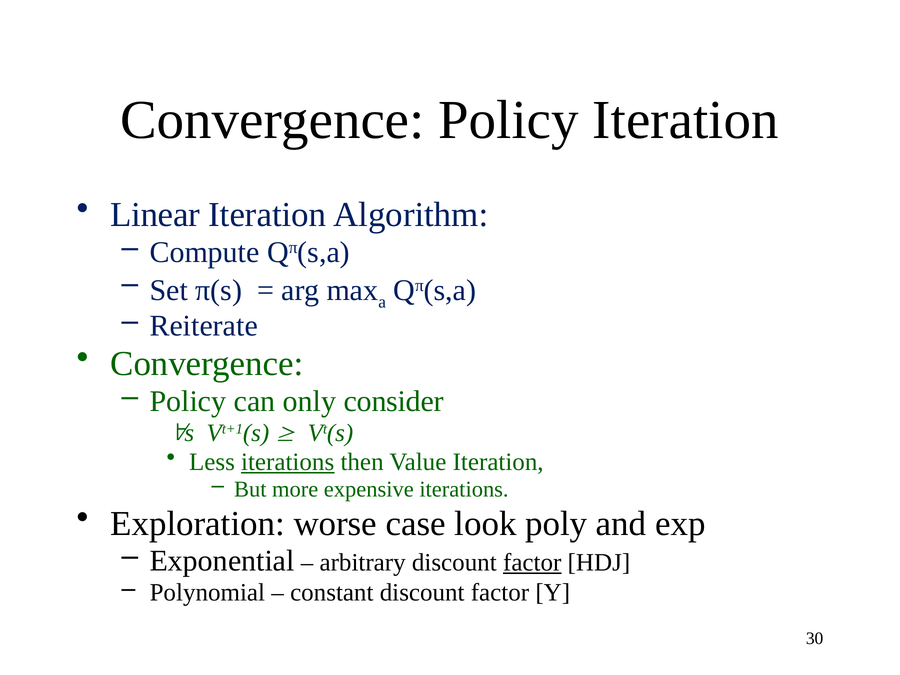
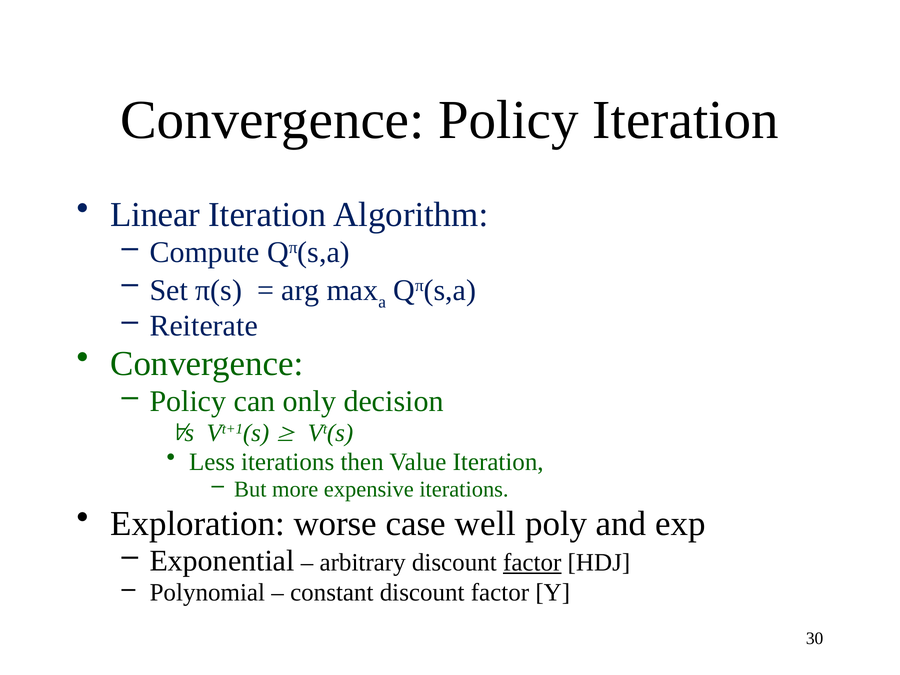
consider: consider -> decision
iterations at (288, 462) underline: present -> none
look: look -> well
